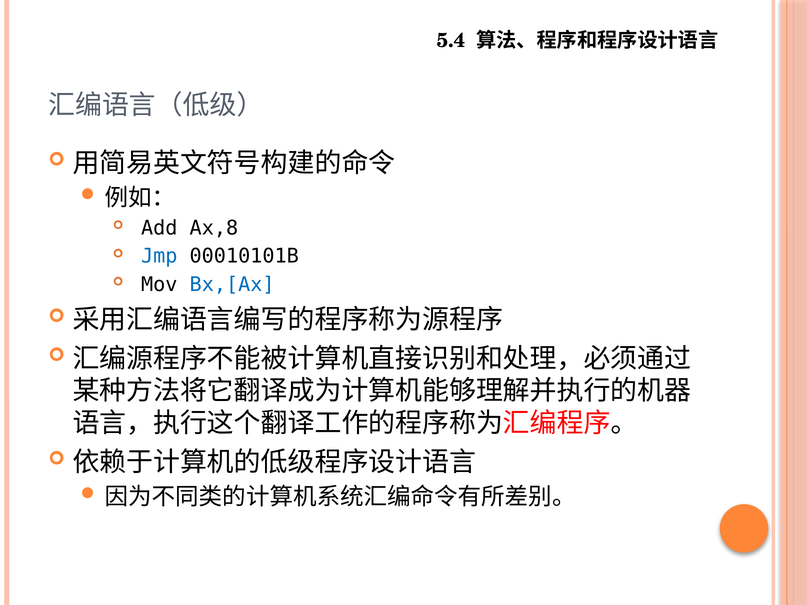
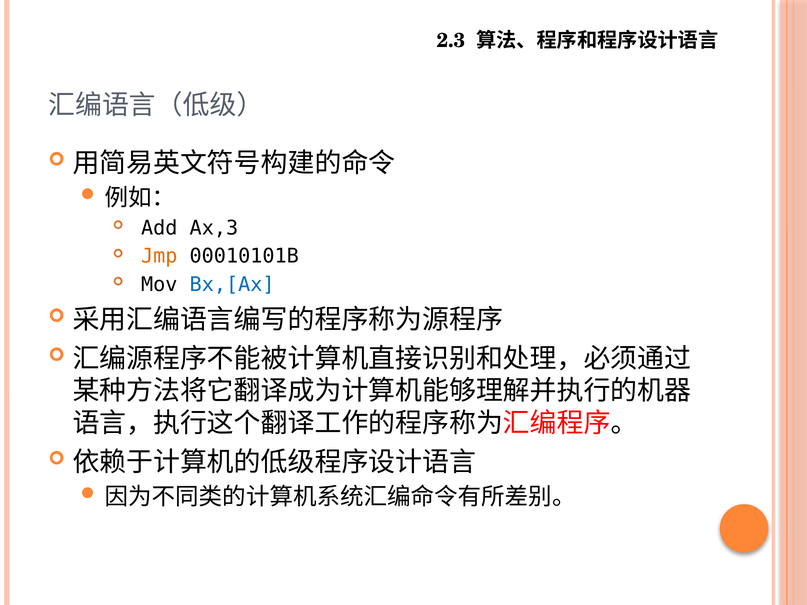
5.4: 5.4 -> 2.3
Ax,8: Ax,8 -> Ax,3
Jmp colour: blue -> orange
